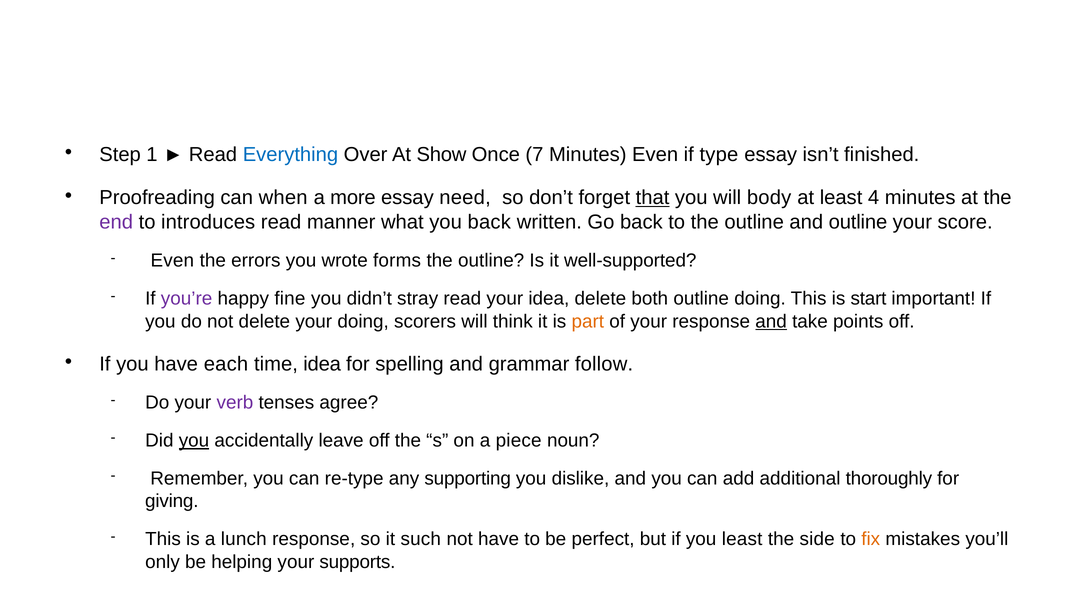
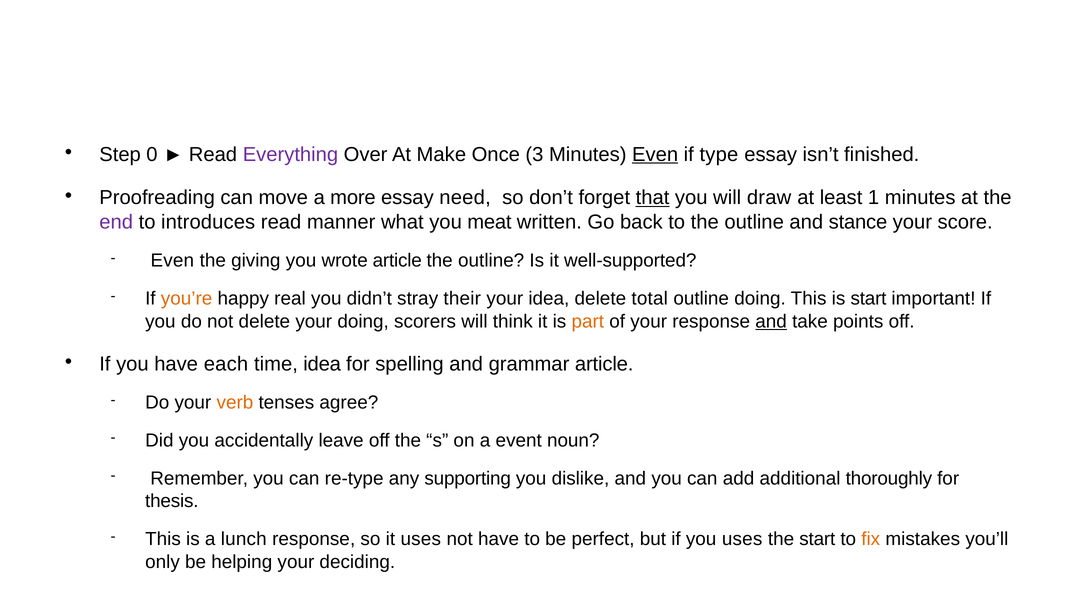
1: 1 -> 0
Everything colour: blue -> purple
Show: Show -> Make
7: 7 -> 3
Even at (655, 154) underline: none -> present
when: when -> move
body: body -> draw
4: 4 -> 1
you back: back -> meat
and outline: outline -> stance
errors: errors -> giving
wrote forms: forms -> article
you’re colour: purple -> orange
fine: fine -> real
stray read: read -> their
both: both -> total
grammar follow: follow -> article
verb colour: purple -> orange
you at (194, 441) underline: present -> none
piece: piece -> event
giving: giving -> thesis
it such: such -> uses
you least: least -> uses
the side: side -> start
supports: supports -> deciding
